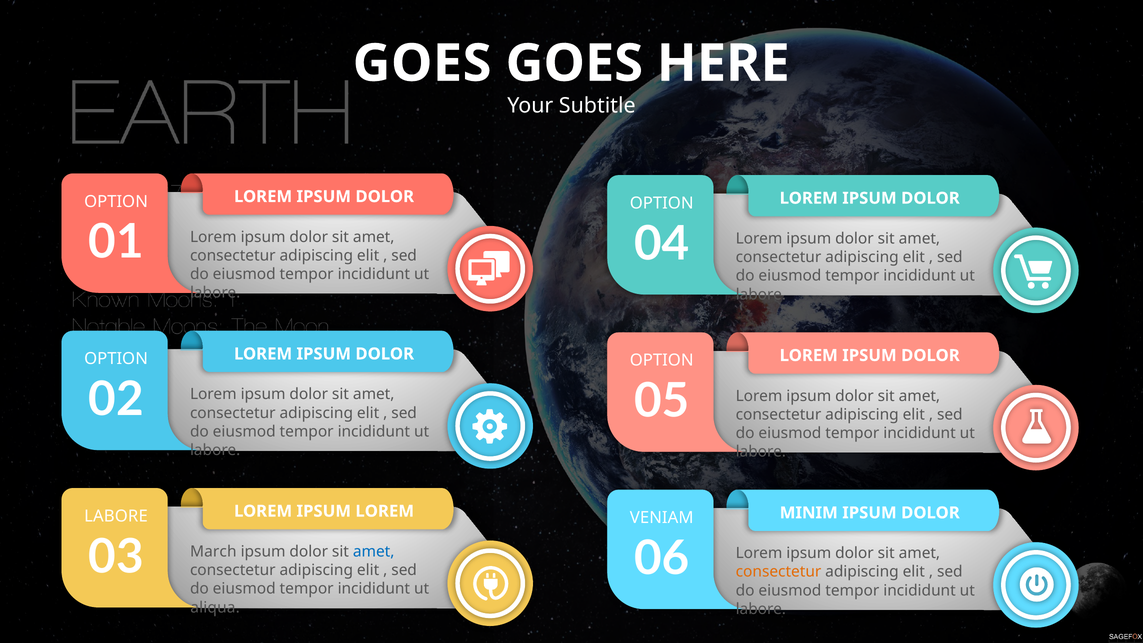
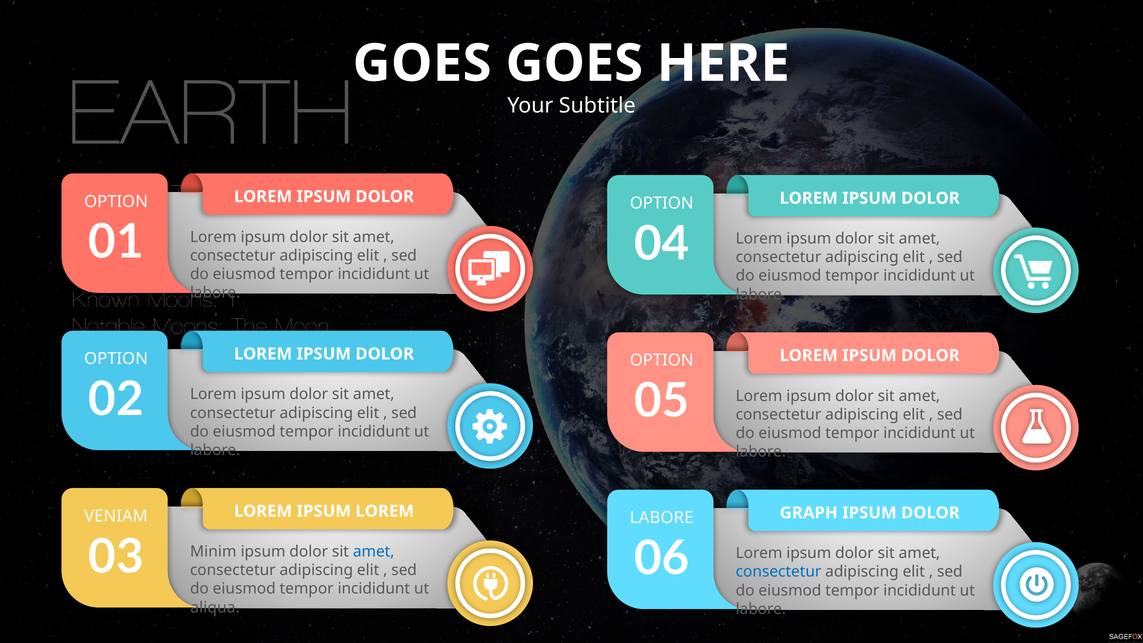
MINIM: MINIM -> GRAPH
LABORE at (116, 516): LABORE -> VENIAM
VENIAM at (662, 518): VENIAM -> LABORE
March: March -> Minim
consectetur at (779, 572) colour: orange -> blue
